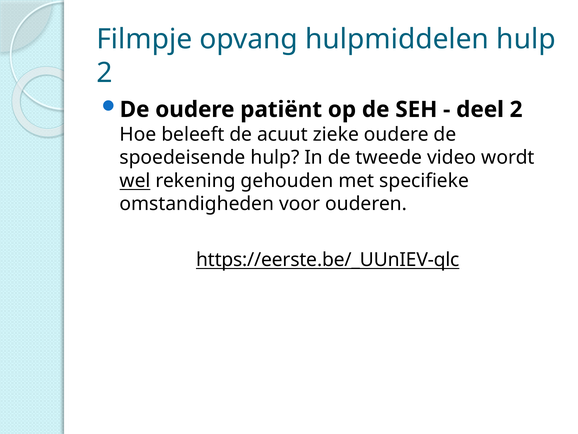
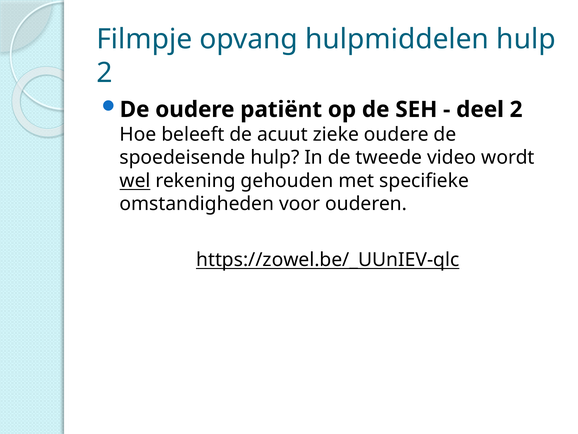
https://eerste.be/_UUnIEV-qlc: https://eerste.be/_UUnIEV-qlc -> https://zowel.be/_UUnIEV-qlc
